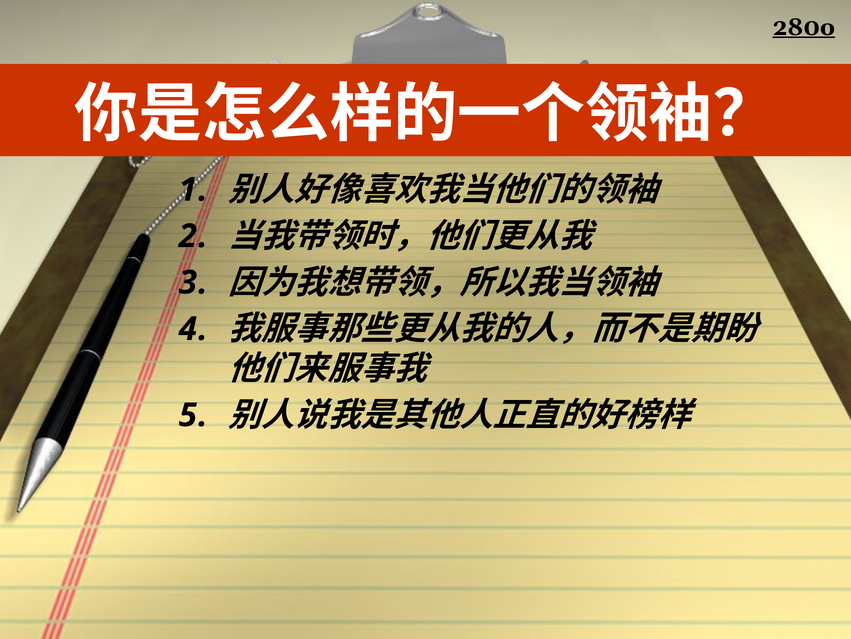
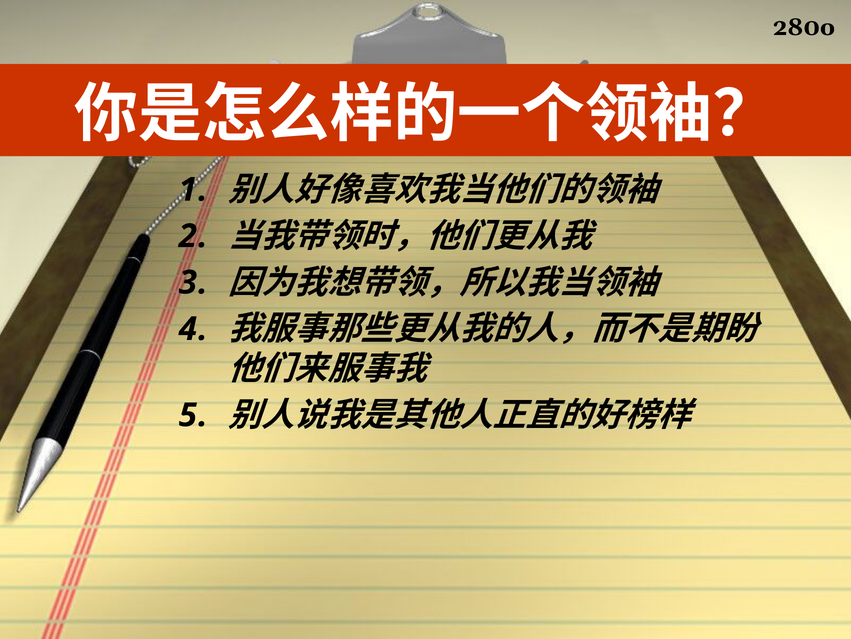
280o underline: present -> none
